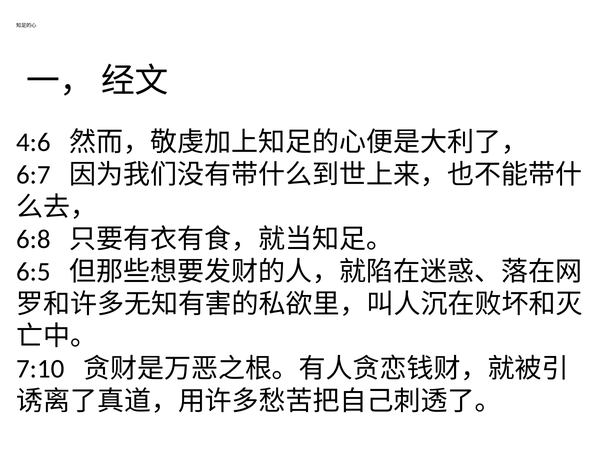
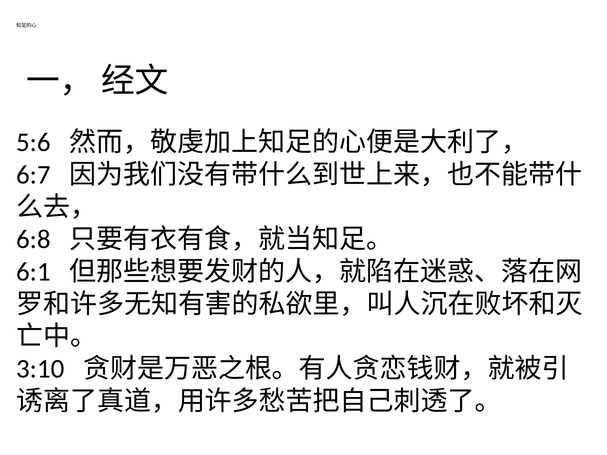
4:6: 4:6 -> 5:6
6:5: 6:5 -> 6:1
7:10: 7:10 -> 3:10
